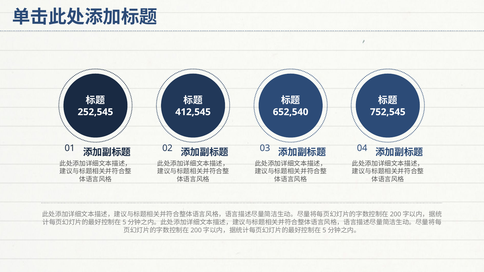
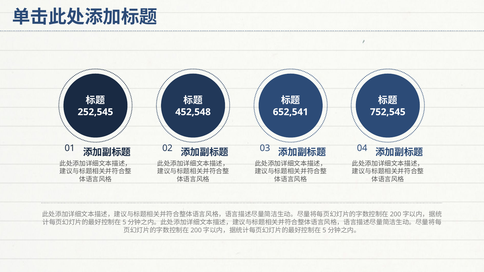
412,545: 412,545 -> 452,548
652,540: 652,540 -> 652,541
